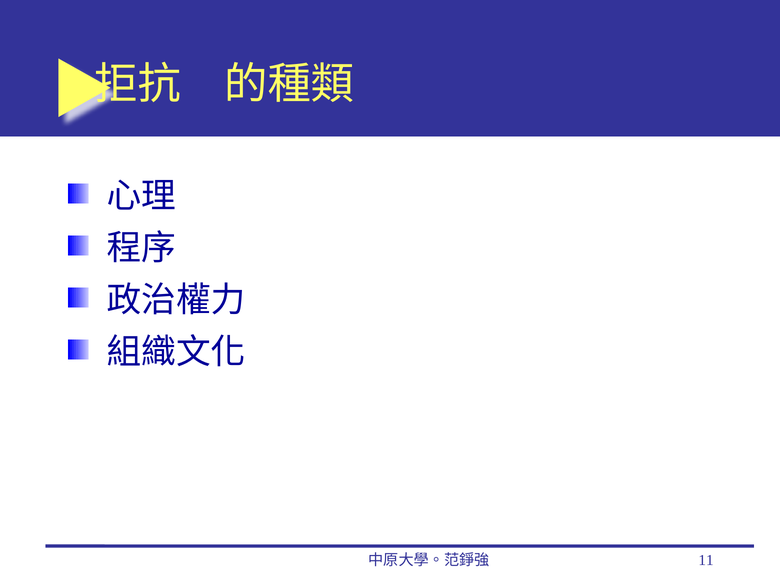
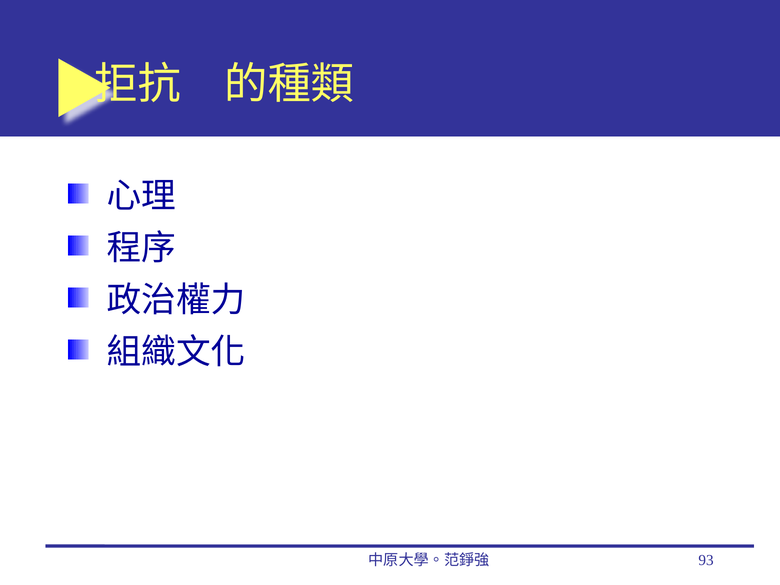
11: 11 -> 93
